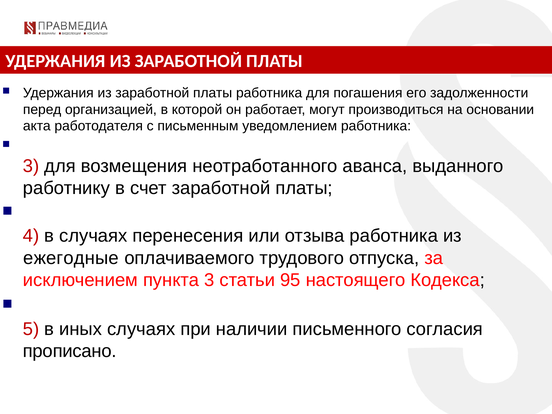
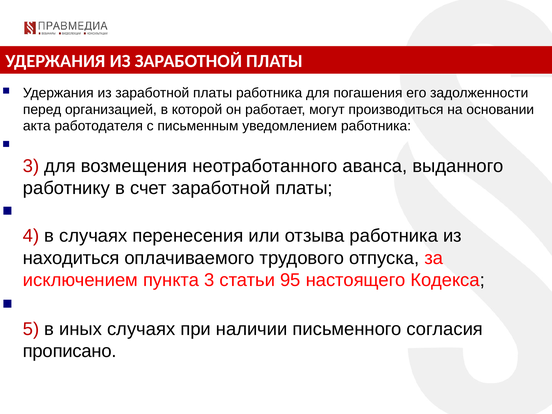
ежегодные: ежегодные -> находиться
